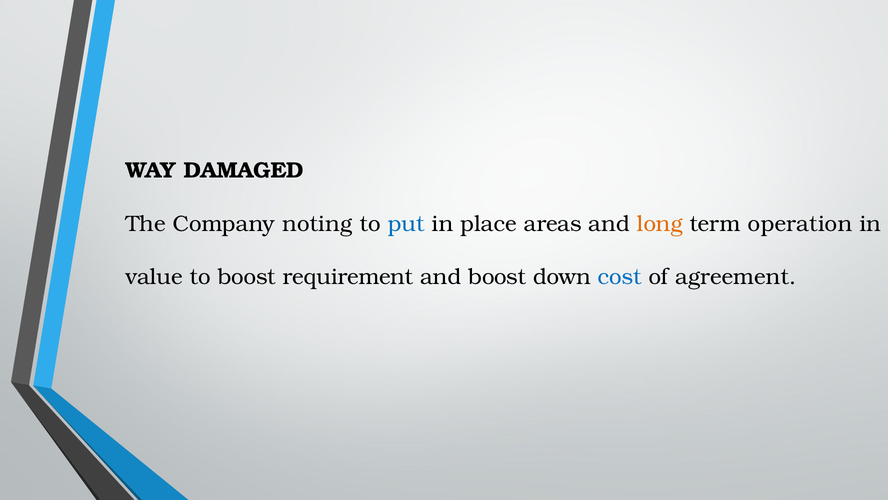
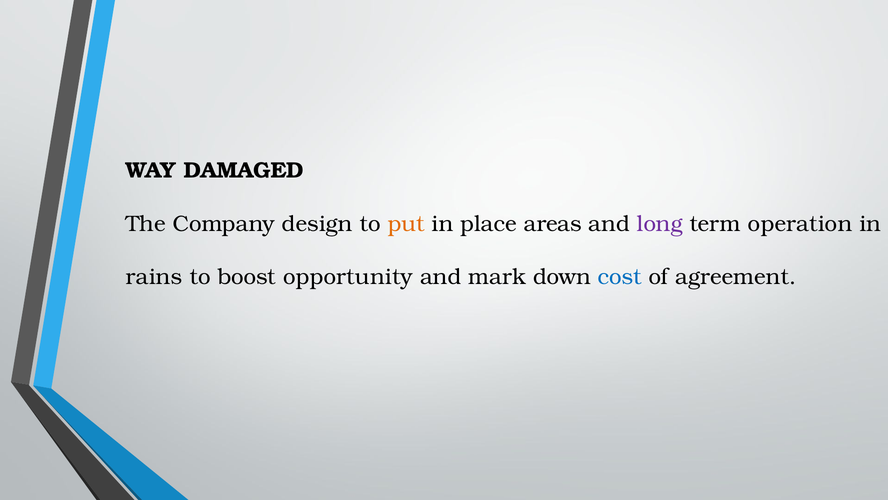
noting: noting -> design
put colour: blue -> orange
long colour: orange -> purple
value: value -> rains
requirement: requirement -> opportunity
and boost: boost -> mark
